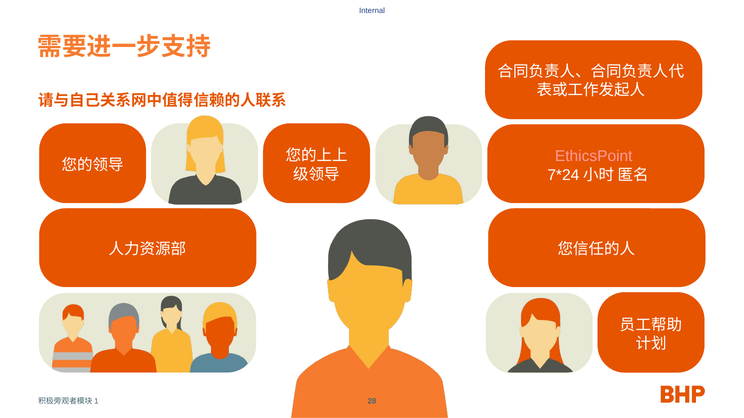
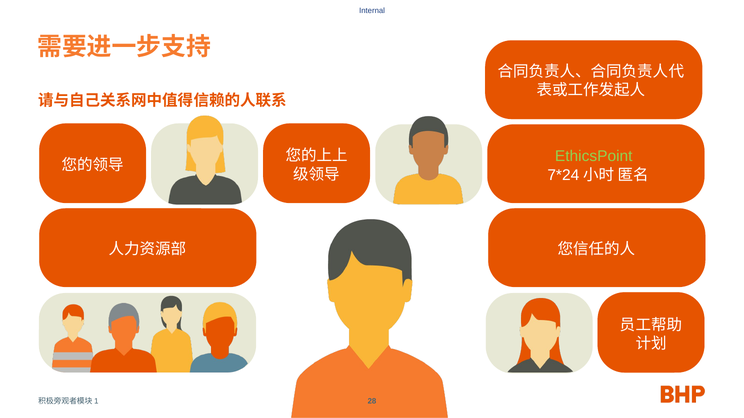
EthicsPoint colour: pink -> light green
